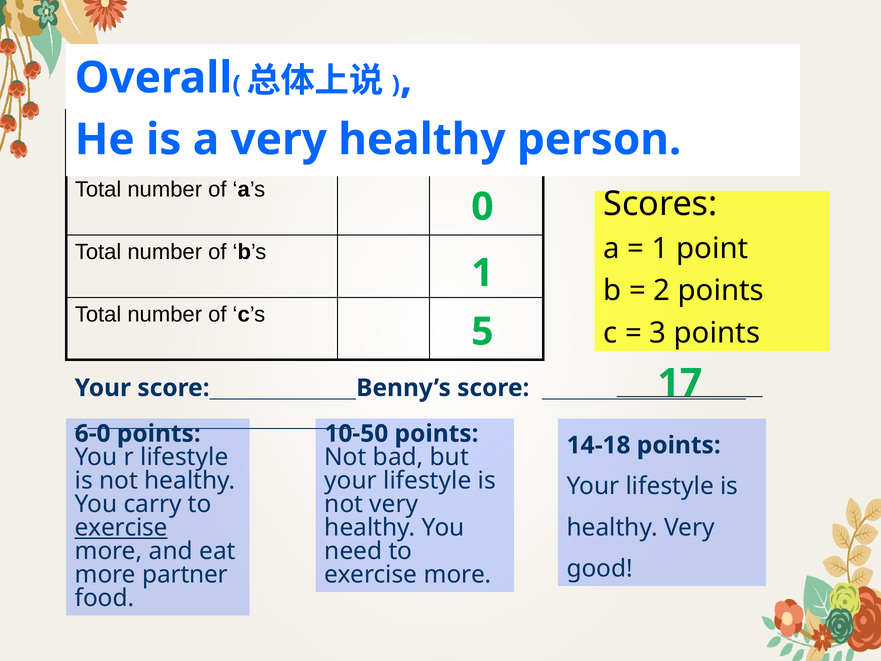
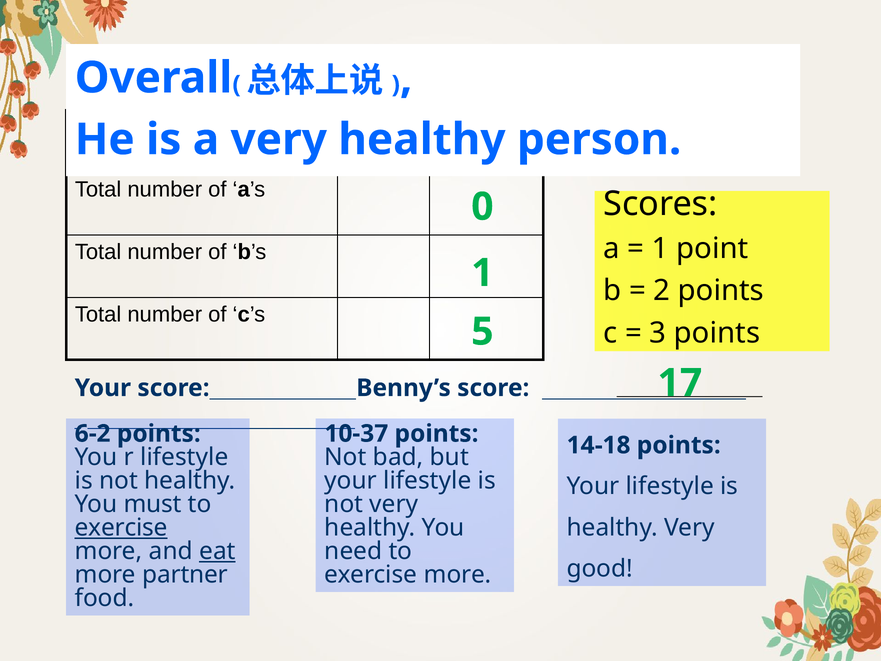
6-0: 6-0 -> 6-2
10-50: 10-50 -> 10-37
carry: carry -> must
eat underline: none -> present
